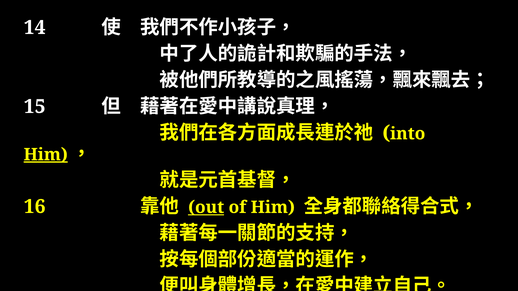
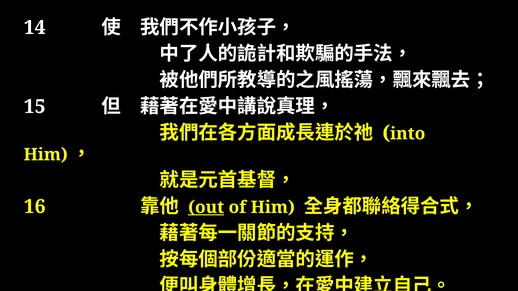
Him at (46, 155) underline: present -> none
